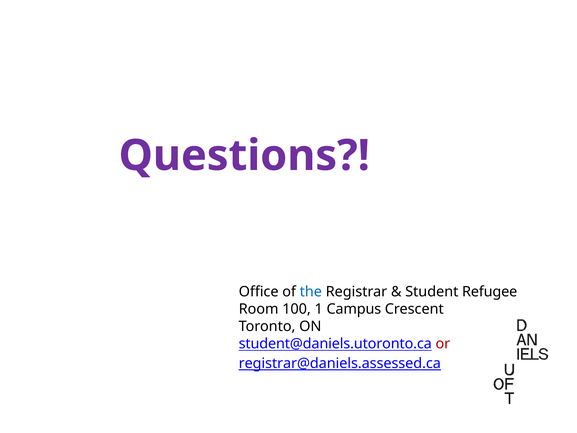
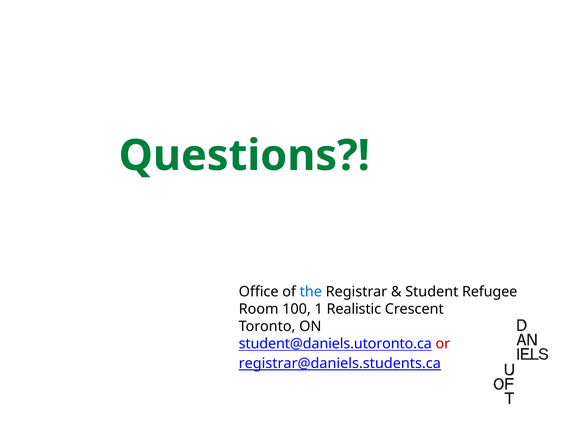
Questions colour: purple -> green
Campus: Campus -> Realistic
registrar@daniels.assessed.ca: registrar@daniels.assessed.ca -> registrar@daniels.students.ca
